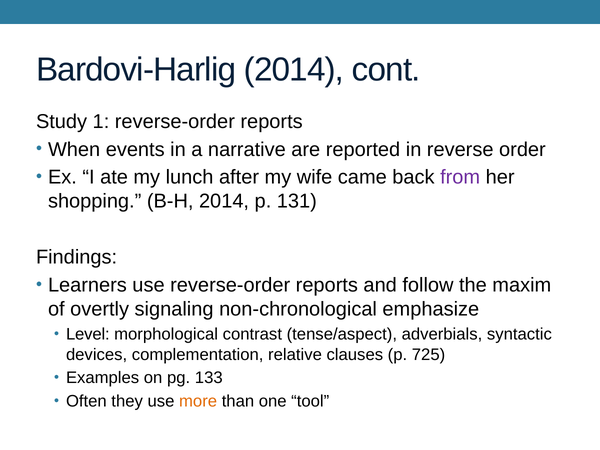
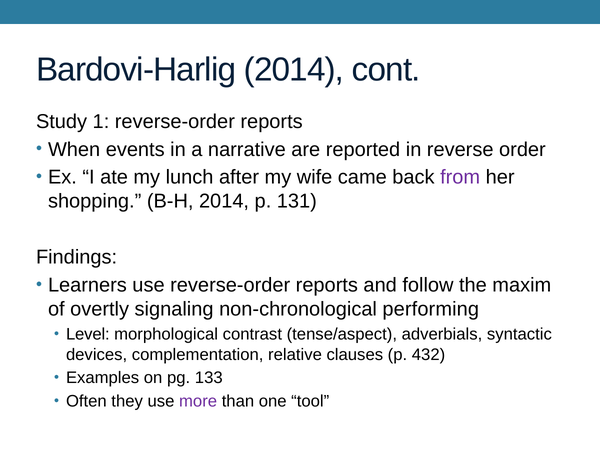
emphasize: emphasize -> performing
725: 725 -> 432
more colour: orange -> purple
